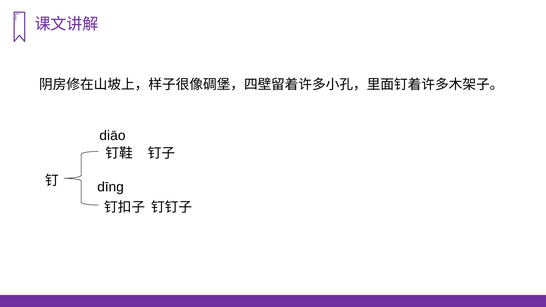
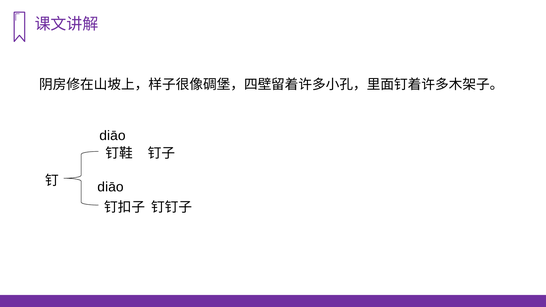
dīng at (111, 187): dīng -> diāo
